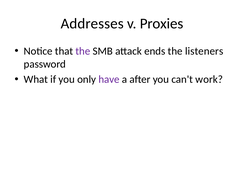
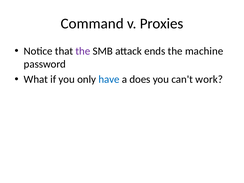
Addresses: Addresses -> Command
listeners: listeners -> machine
have colour: purple -> blue
after: after -> does
